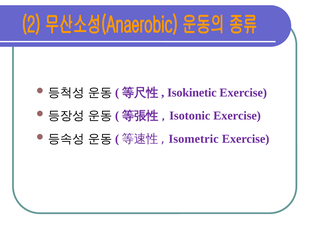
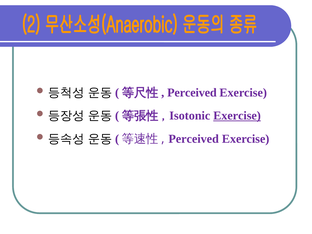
Isokinetic at (192, 93): Isokinetic -> Perceived
Exercise at (237, 116) underline: none -> present
Isometric at (194, 139): Isometric -> Perceived
